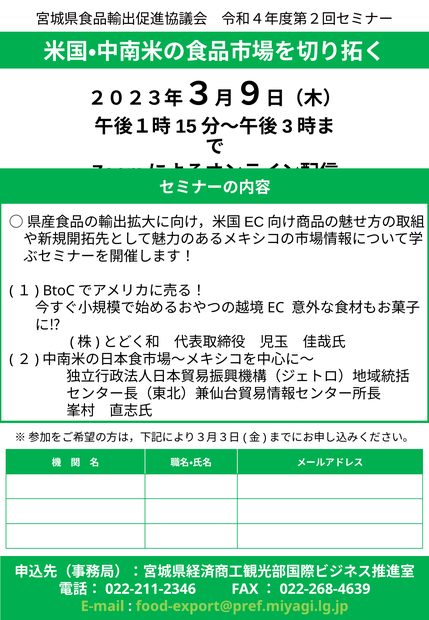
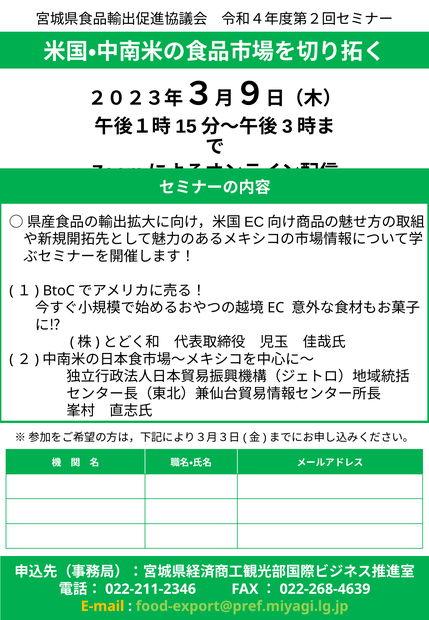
E-mail colour: light green -> yellow
